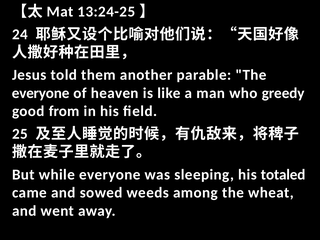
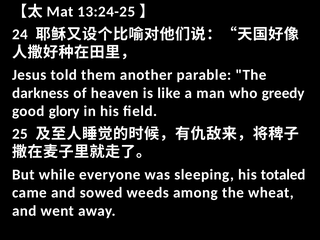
everyone at (41, 93): everyone -> darkness
from: from -> glory
